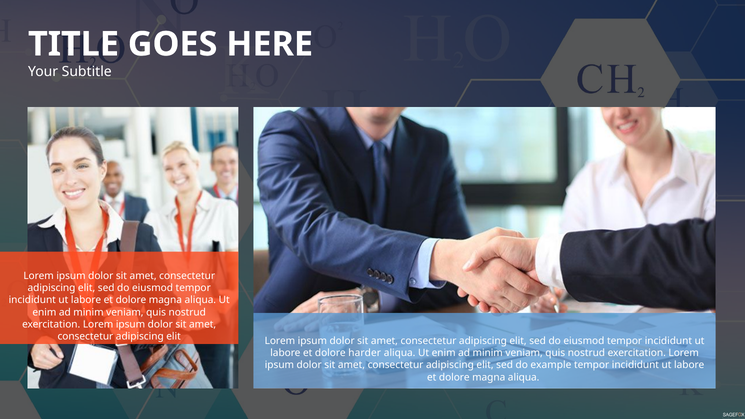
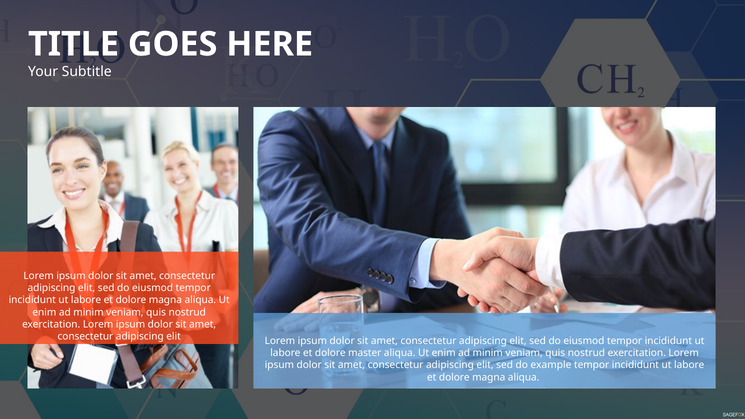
harder: harder -> master
